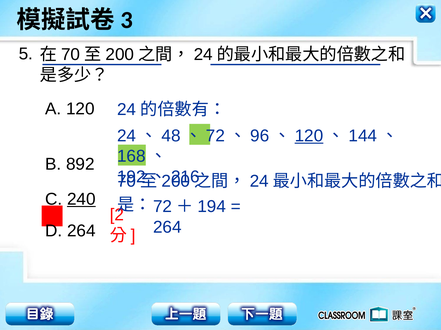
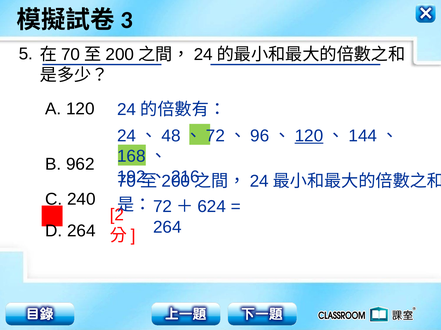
892: 892 -> 962
240 underline: present -> none
194: 194 -> 624
